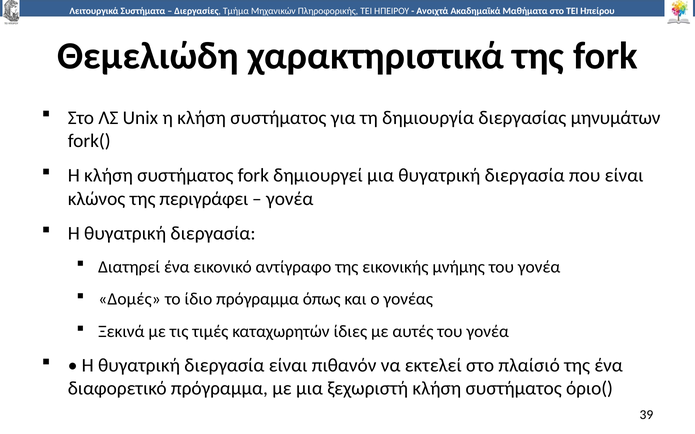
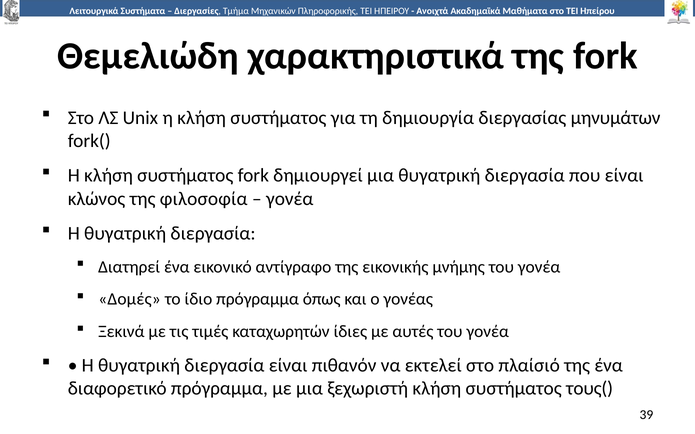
περιγράφει: περιγράφει -> φιλοσοφία
όριο(: όριο( -> τους(
